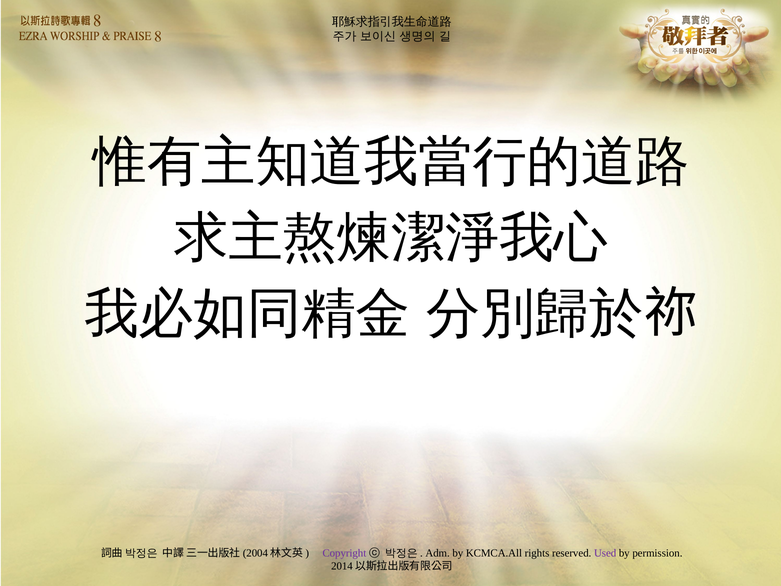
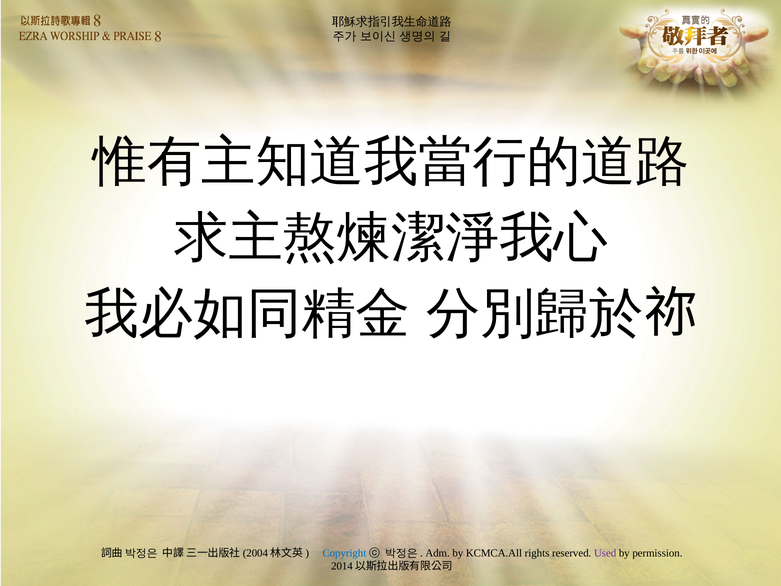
Copyright colour: purple -> blue
